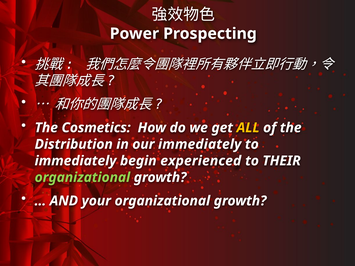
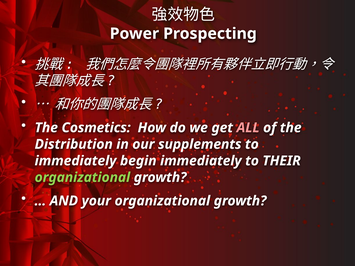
ALL colour: yellow -> pink
our immediately: immediately -> supplements
begin experienced: experienced -> immediately
